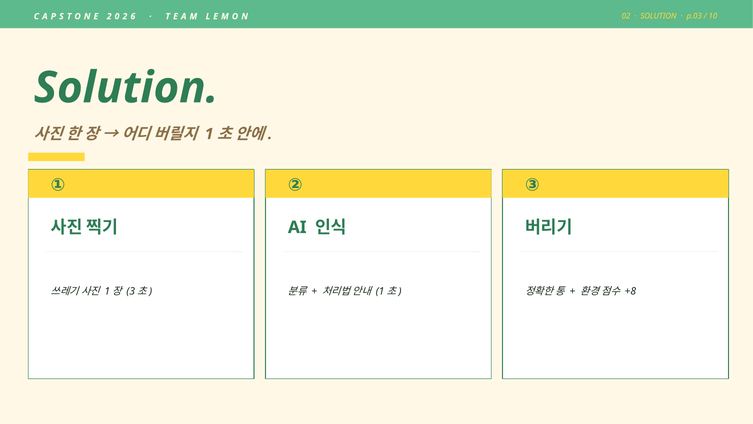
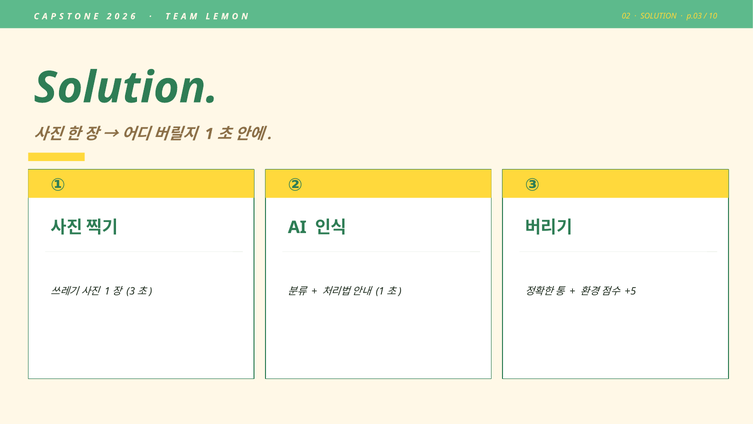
+8: +8 -> +5
